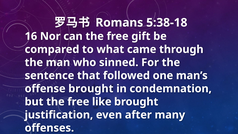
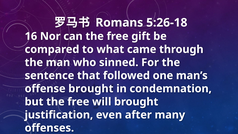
5:38-18: 5:38-18 -> 5:26-18
like: like -> will
